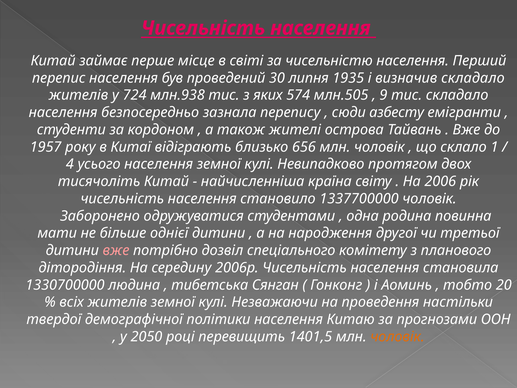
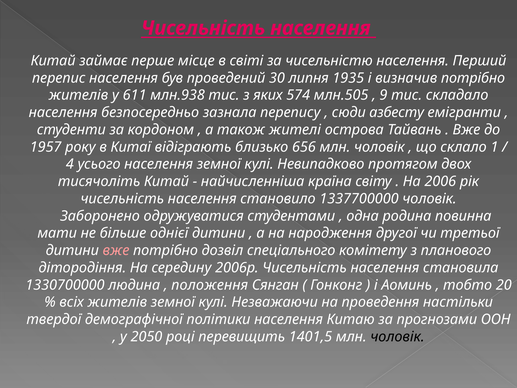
визначив складало: складало -> потрібно
724: 724 -> 611
тибетська: тибетська -> положення
чоловік at (397, 336) colour: orange -> black
